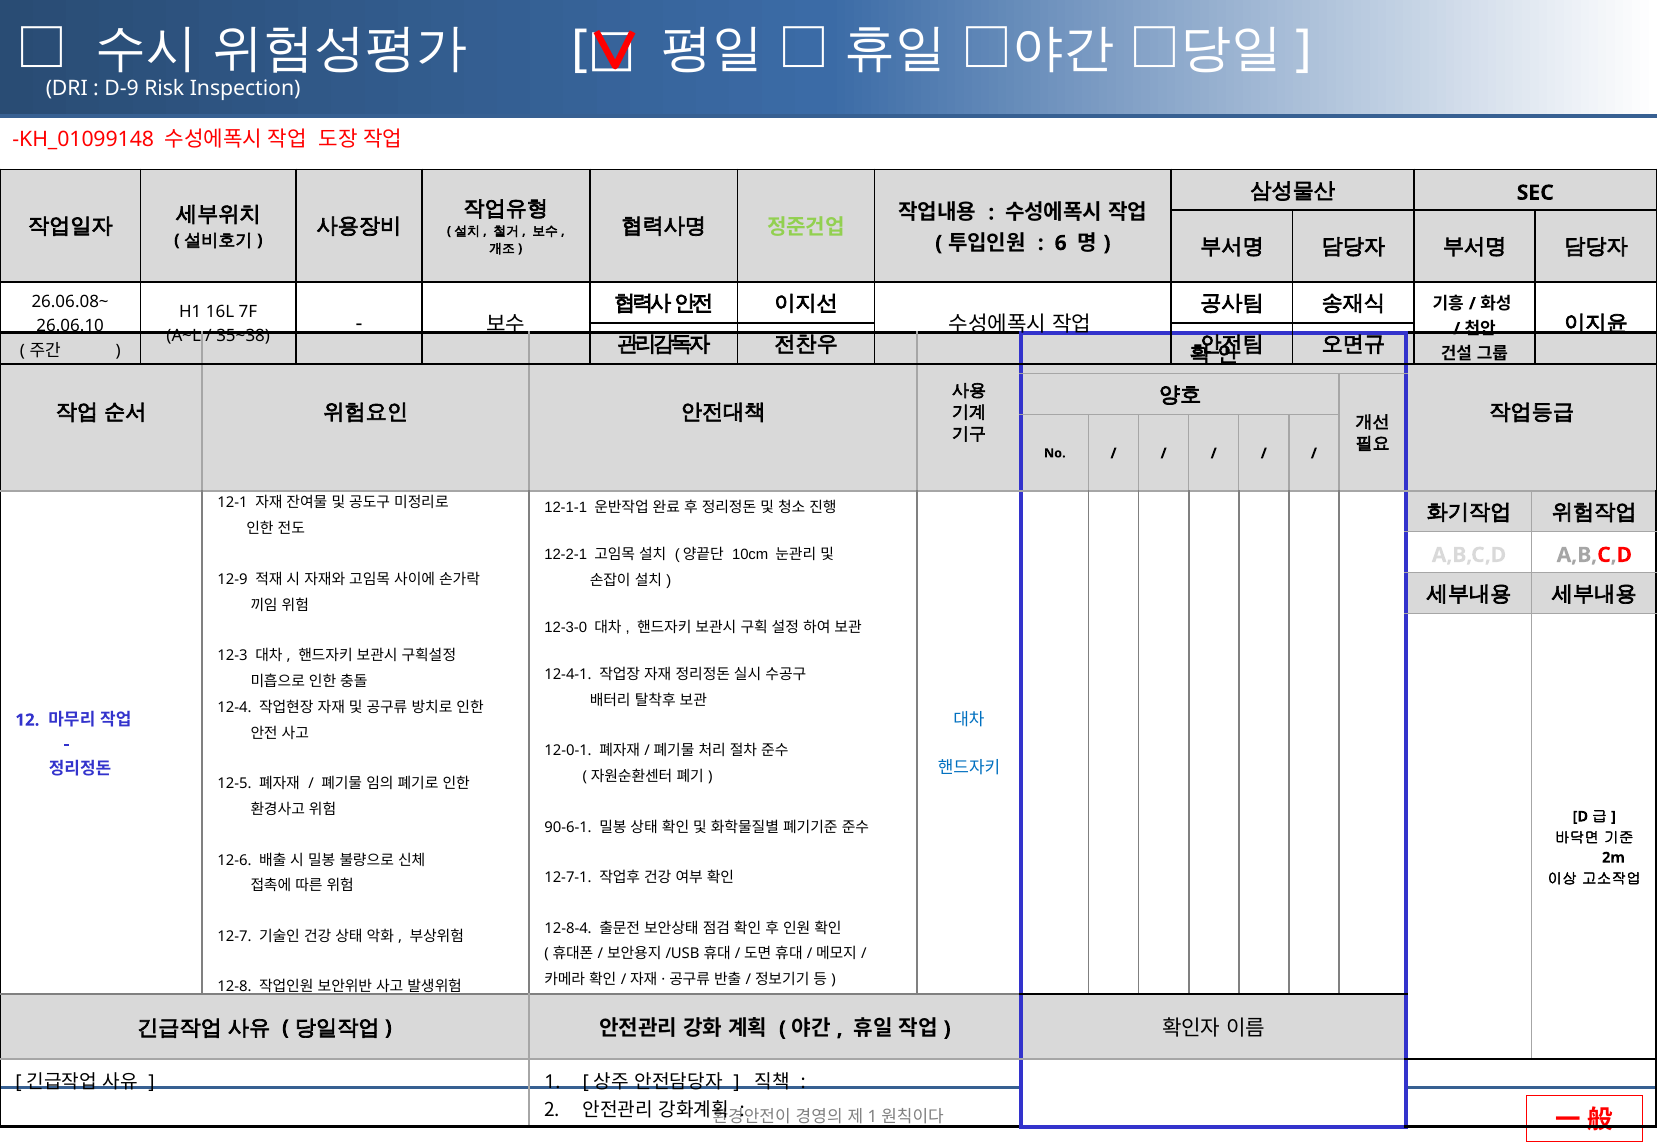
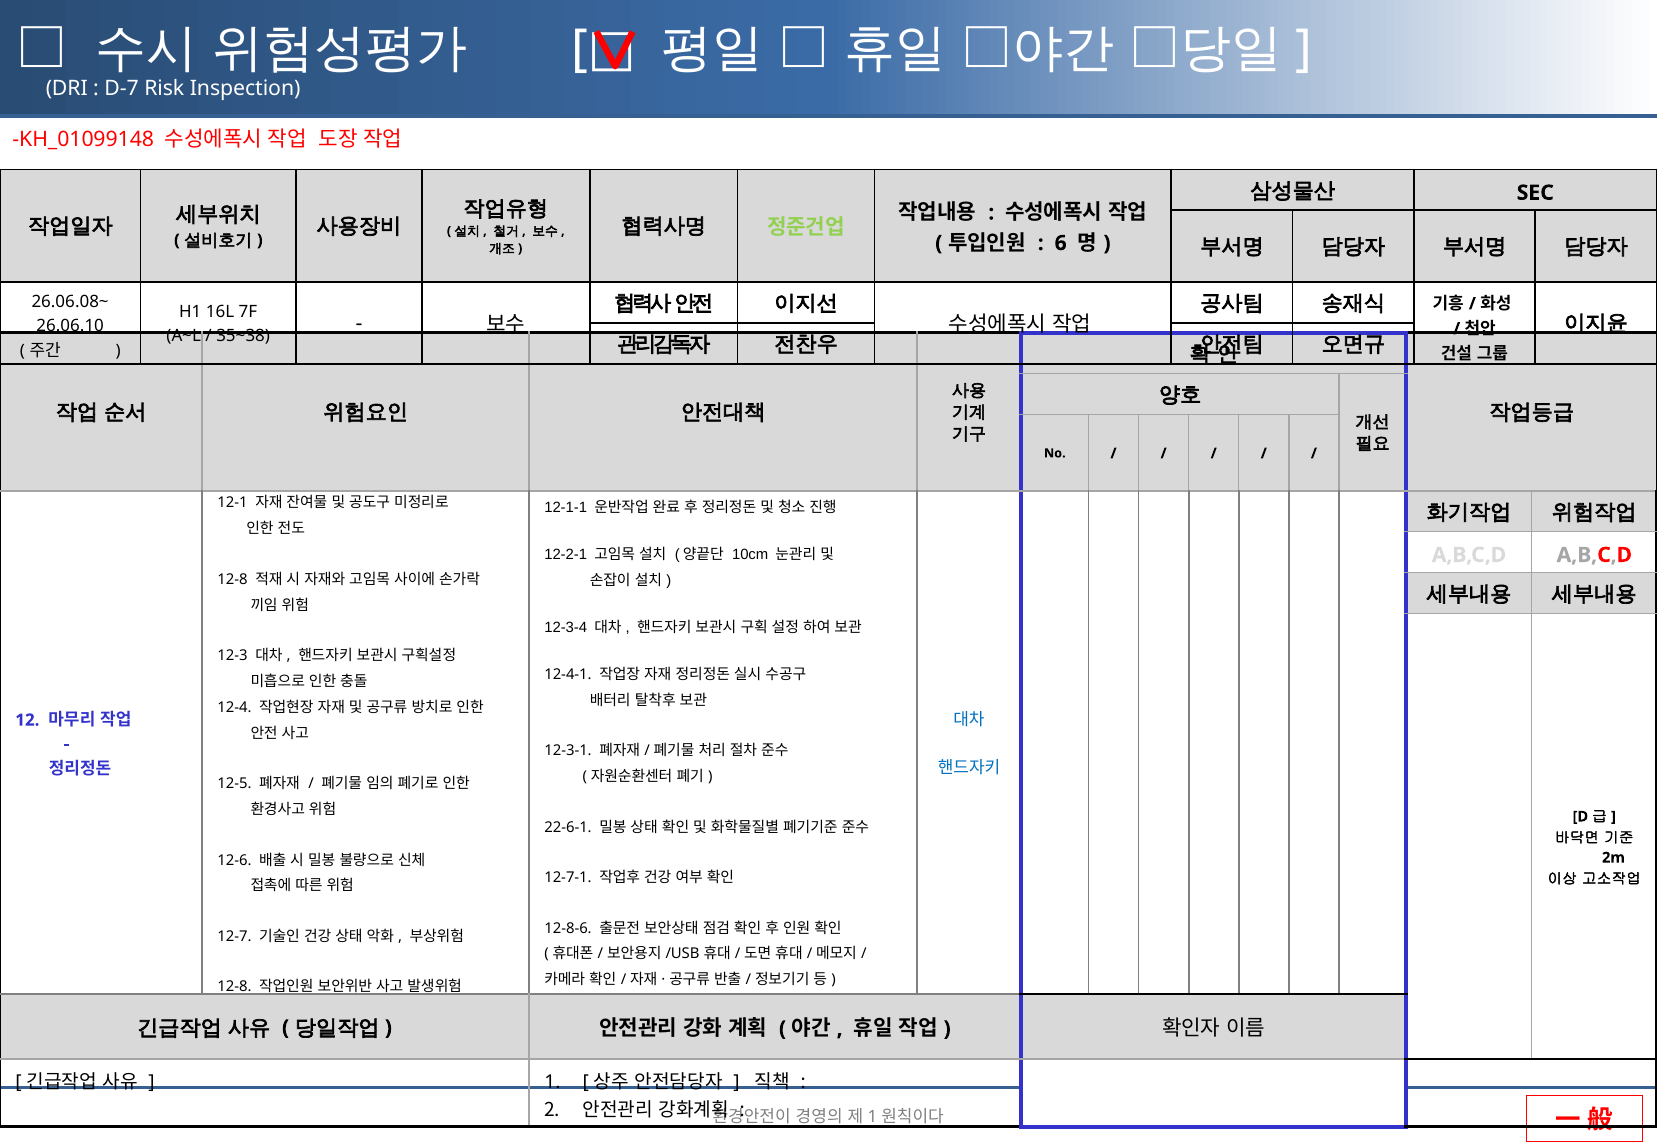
D-9: D-9 -> D-7
12-9 at (233, 579): 12-9 -> 12-8
12-3-0: 12-3-0 -> 12-3-4
12-0-1: 12-0-1 -> 12-3-1
90-6-1: 90-6-1 -> 22-6-1
12-8-4: 12-8-4 -> 12-8-6
